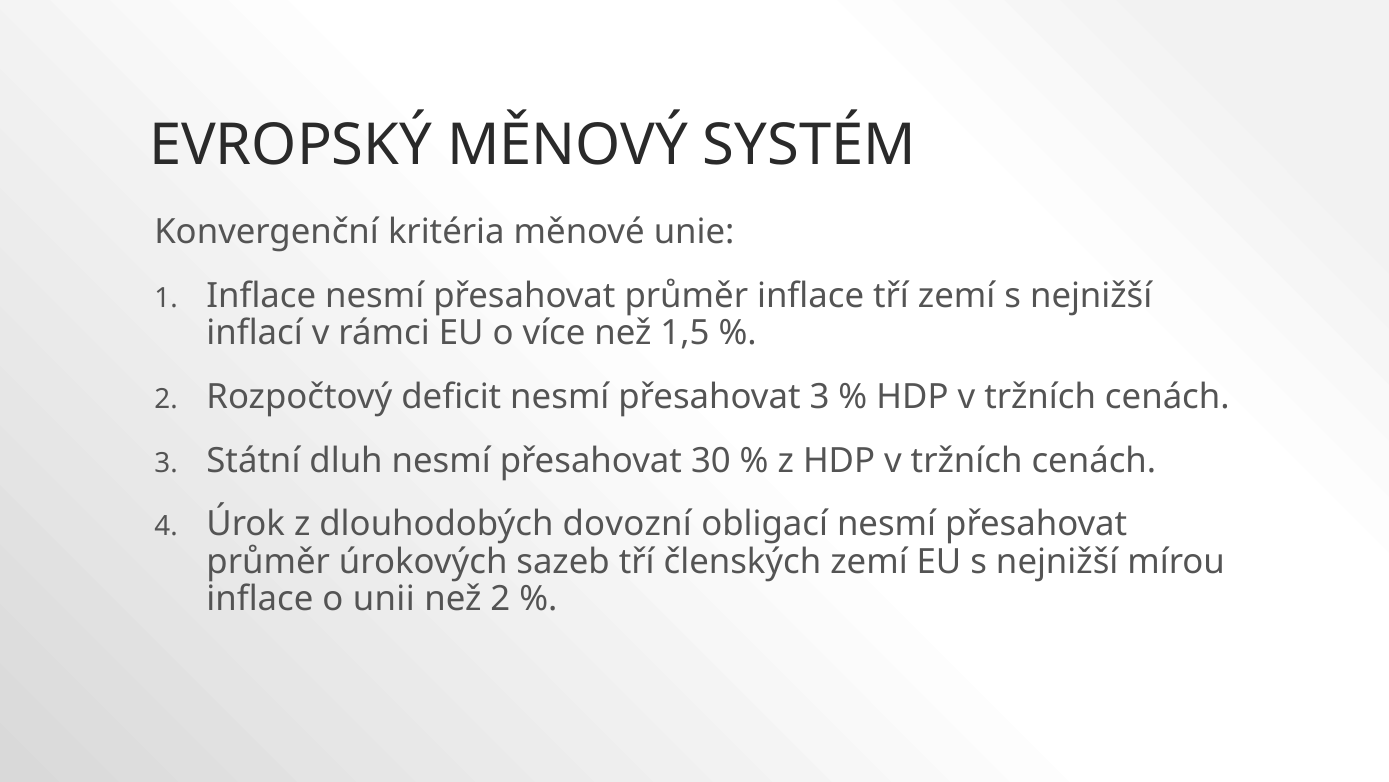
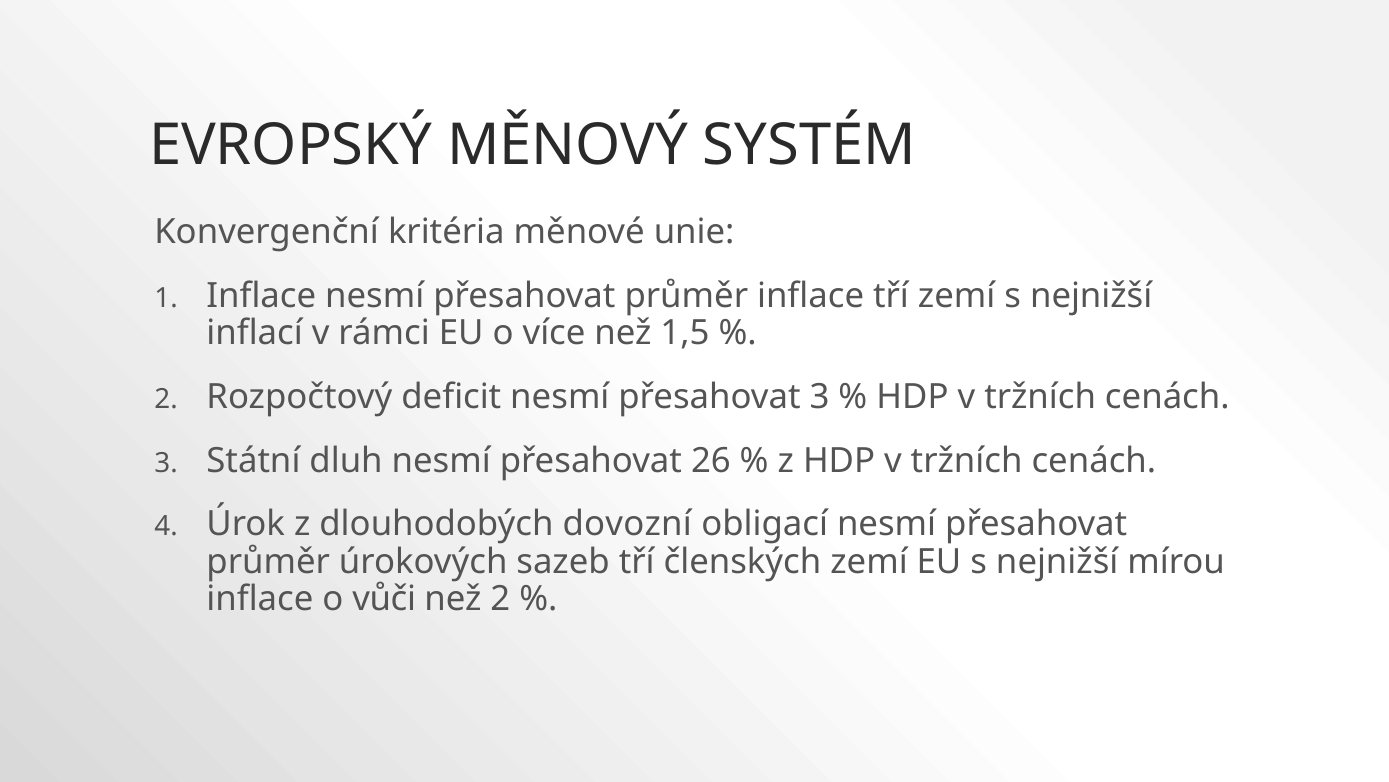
30: 30 -> 26
unii: unii -> vůči
